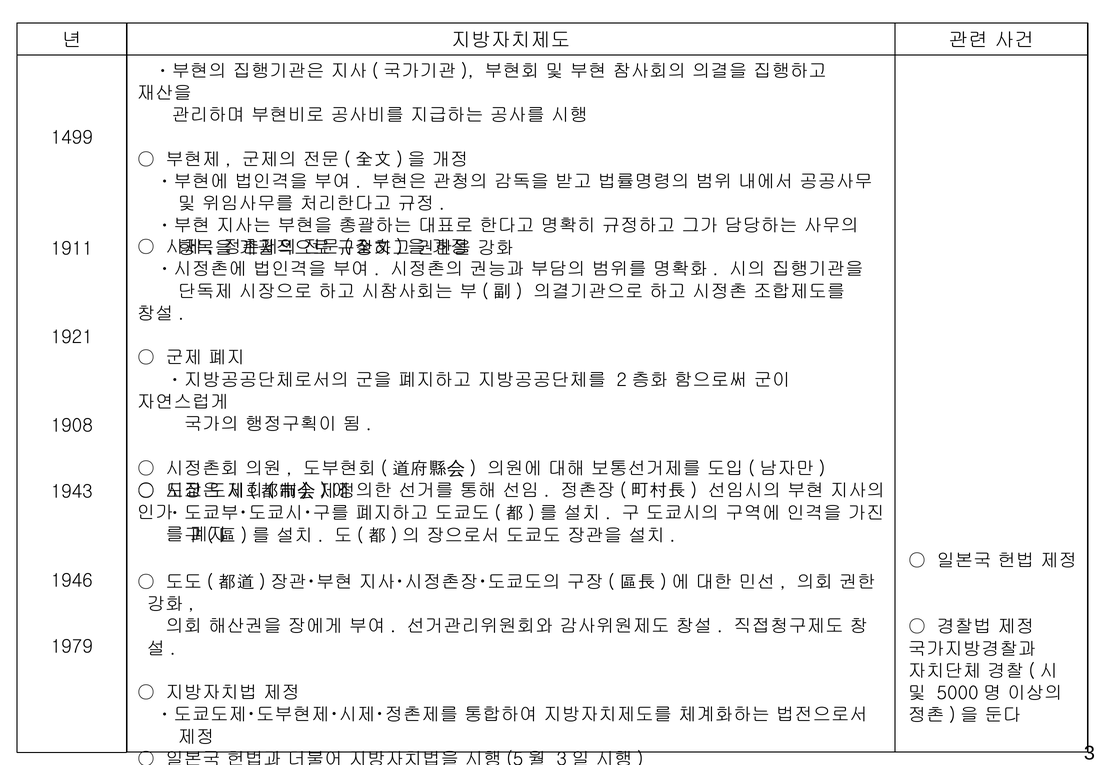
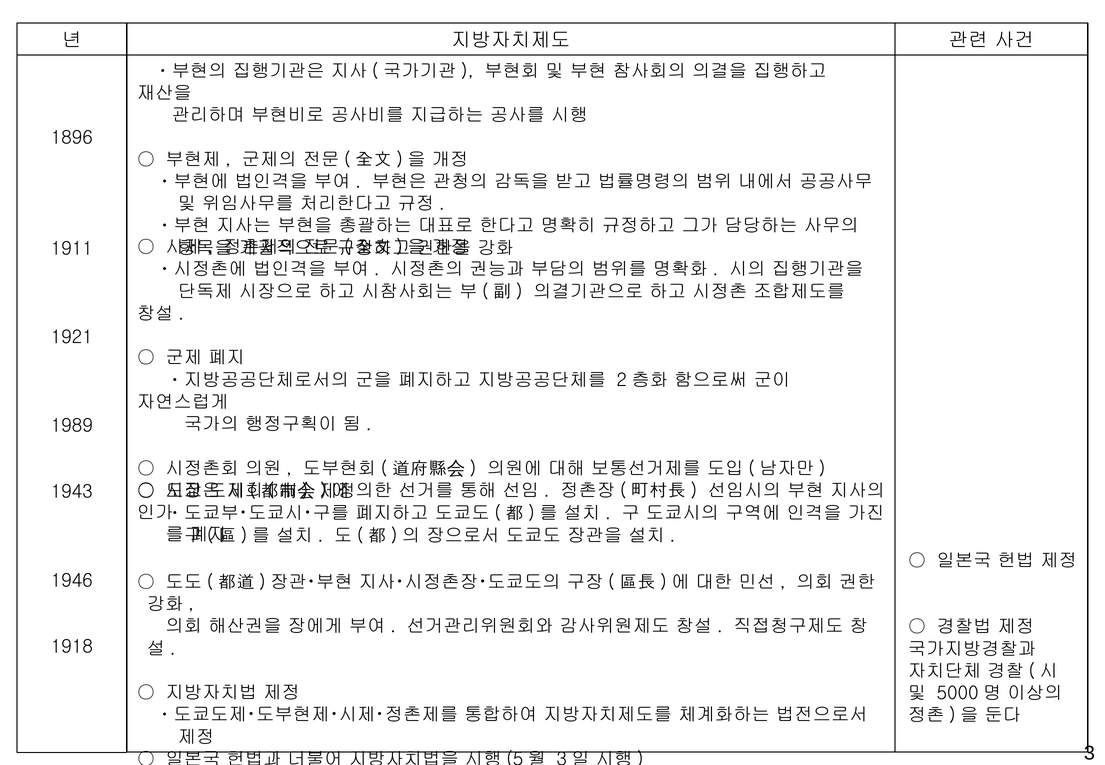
1499: 1499 -> 1896
1908: 1908 -> 1989
1979: 1979 -> 1918
